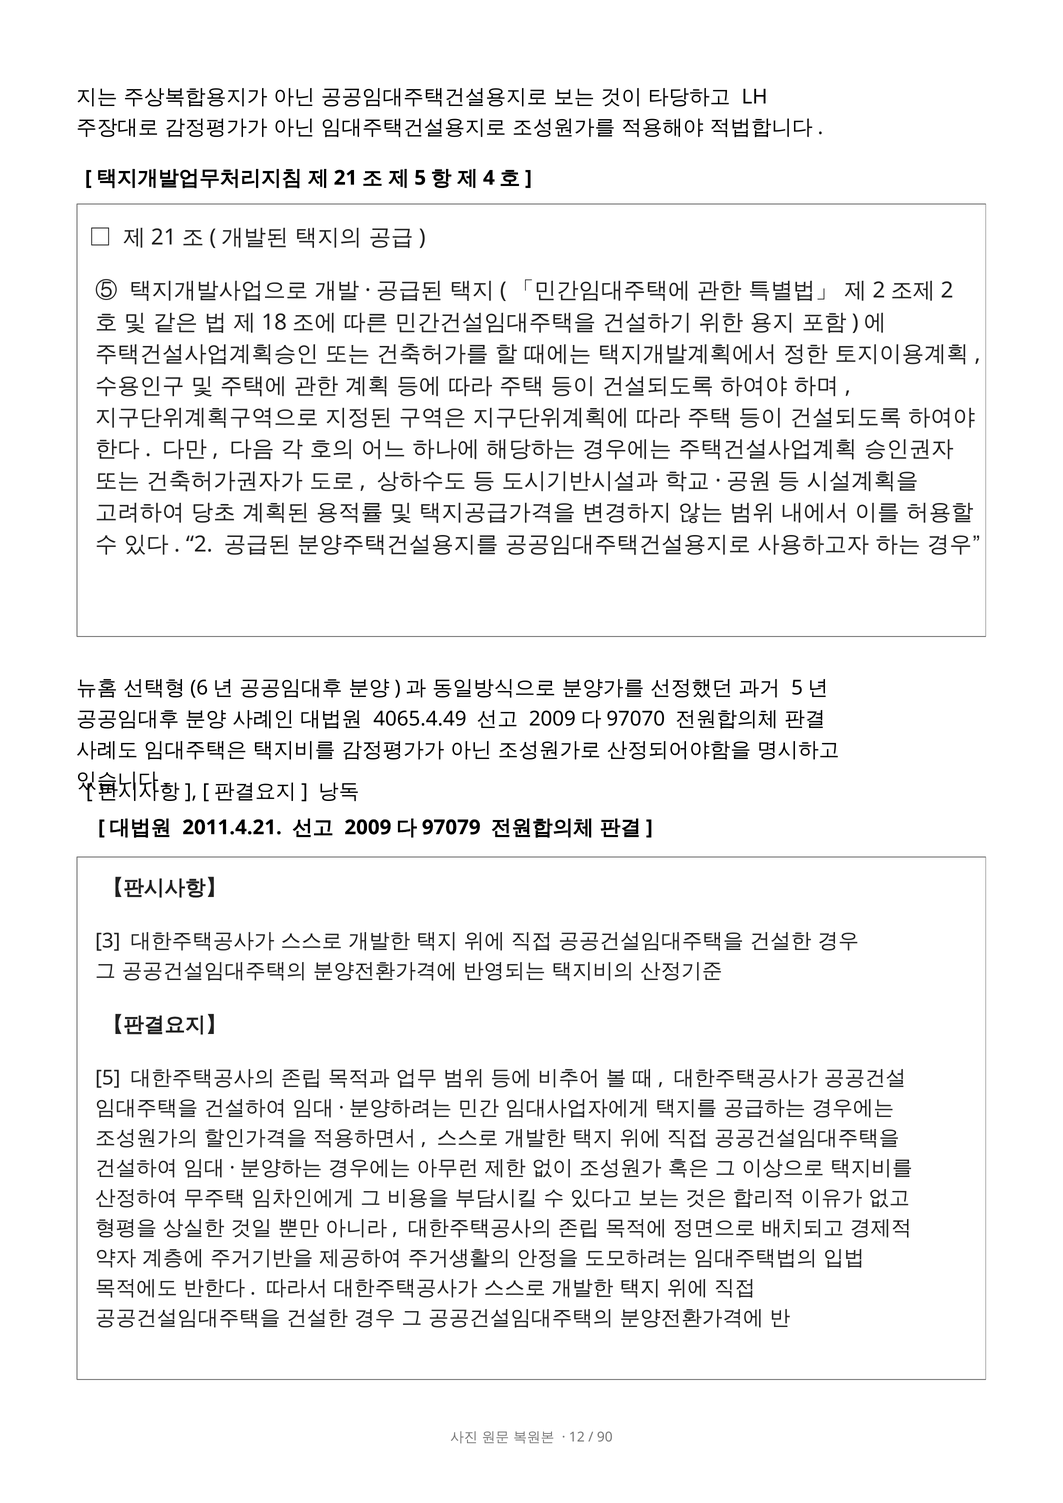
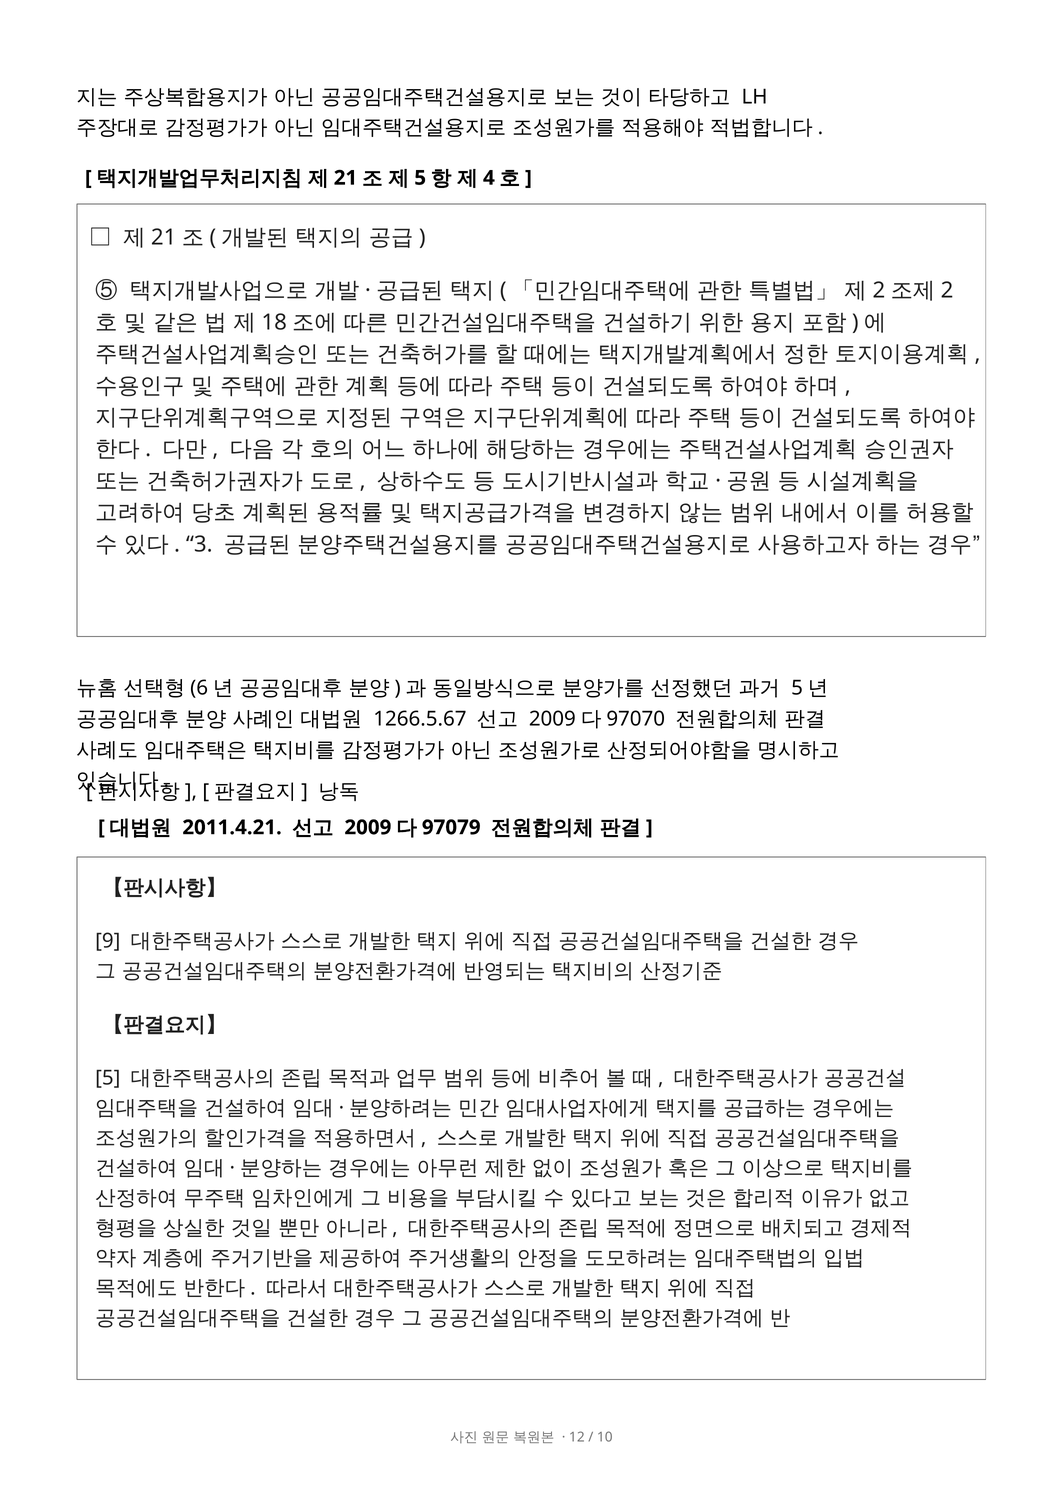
2: 2 -> 3
4065.4.49: 4065.4.49 -> 1266.5.67
3: 3 -> 9
90: 90 -> 10
